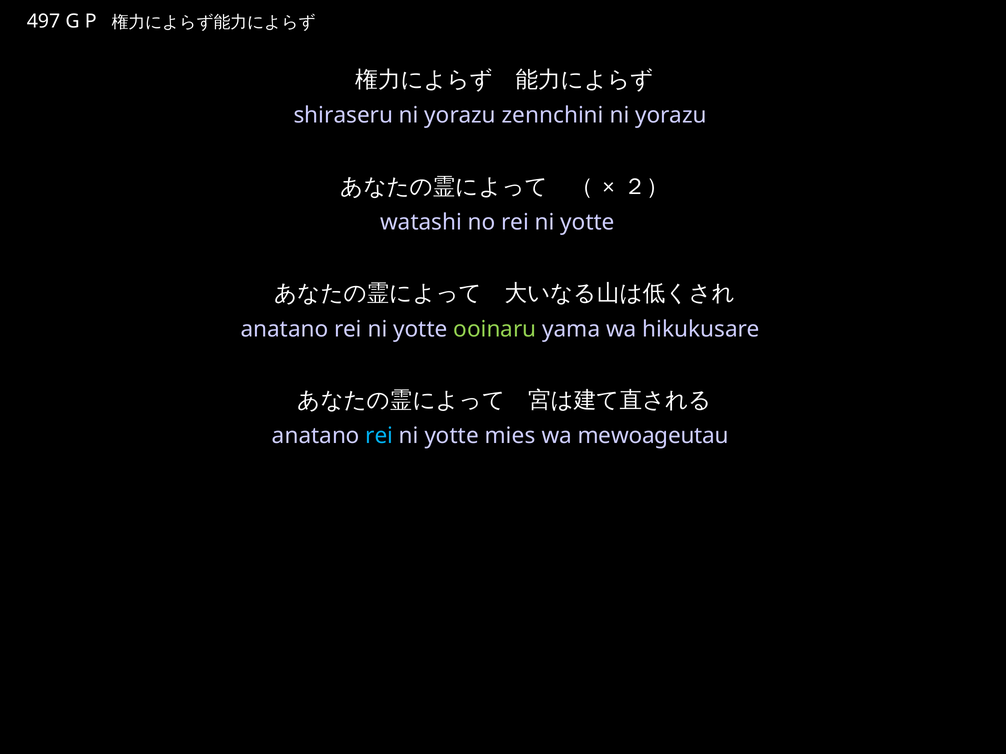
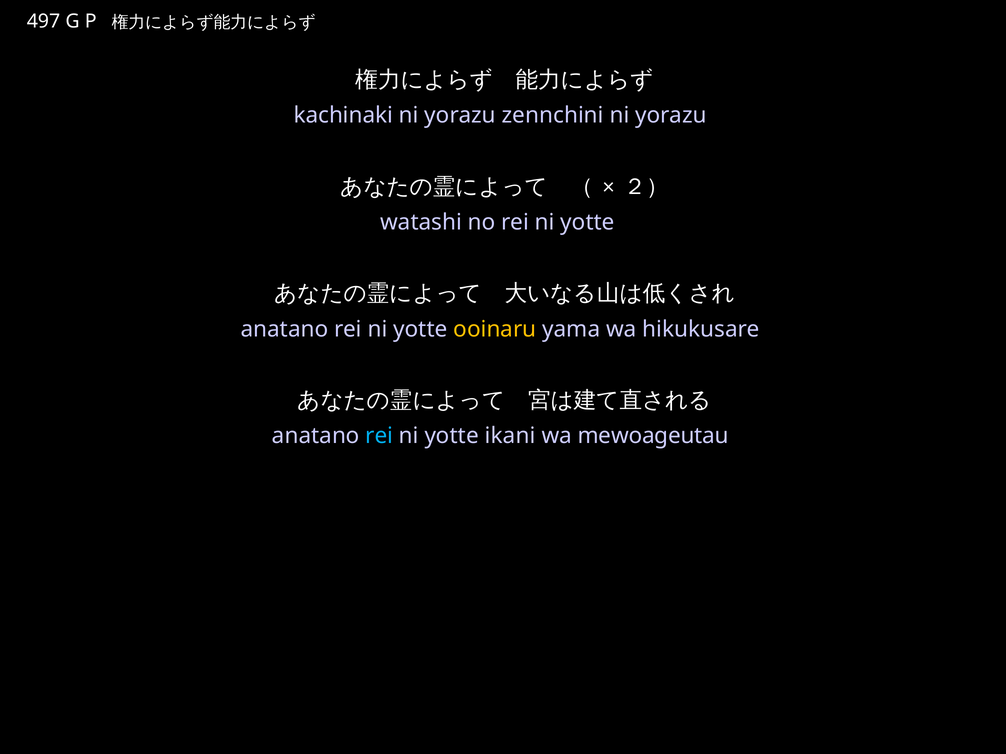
shiraseru: shiraseru -> kachinaki
ooinaru colour: light green -> yellow
mies: mies -> ikani
